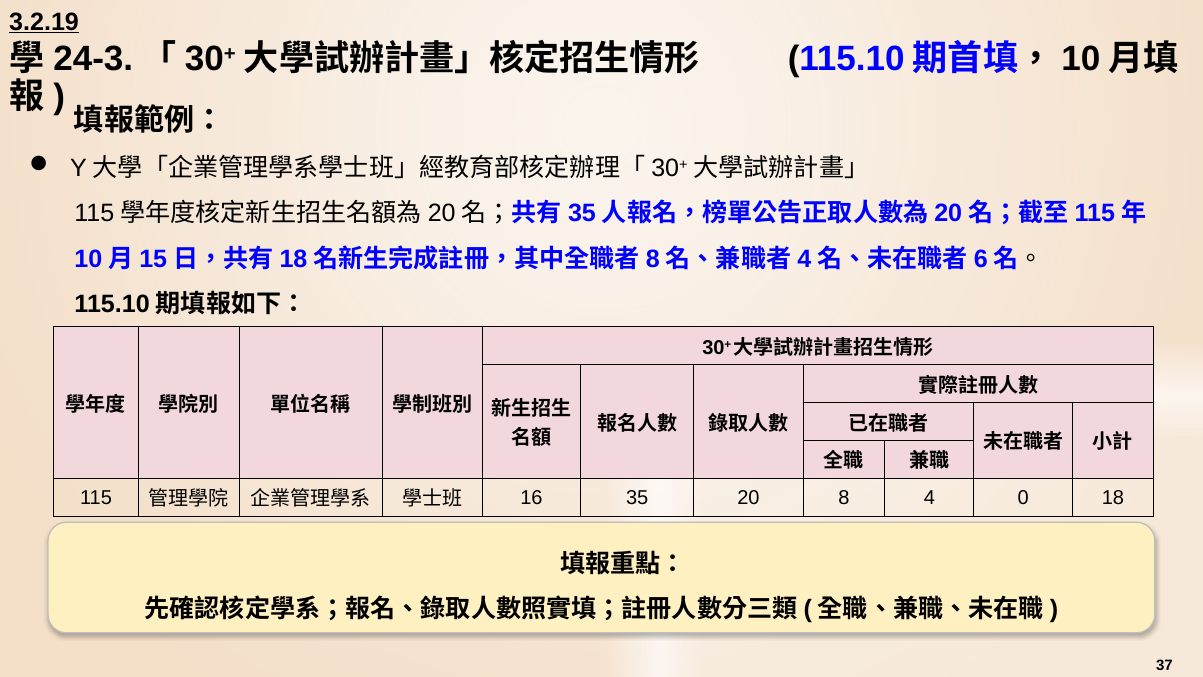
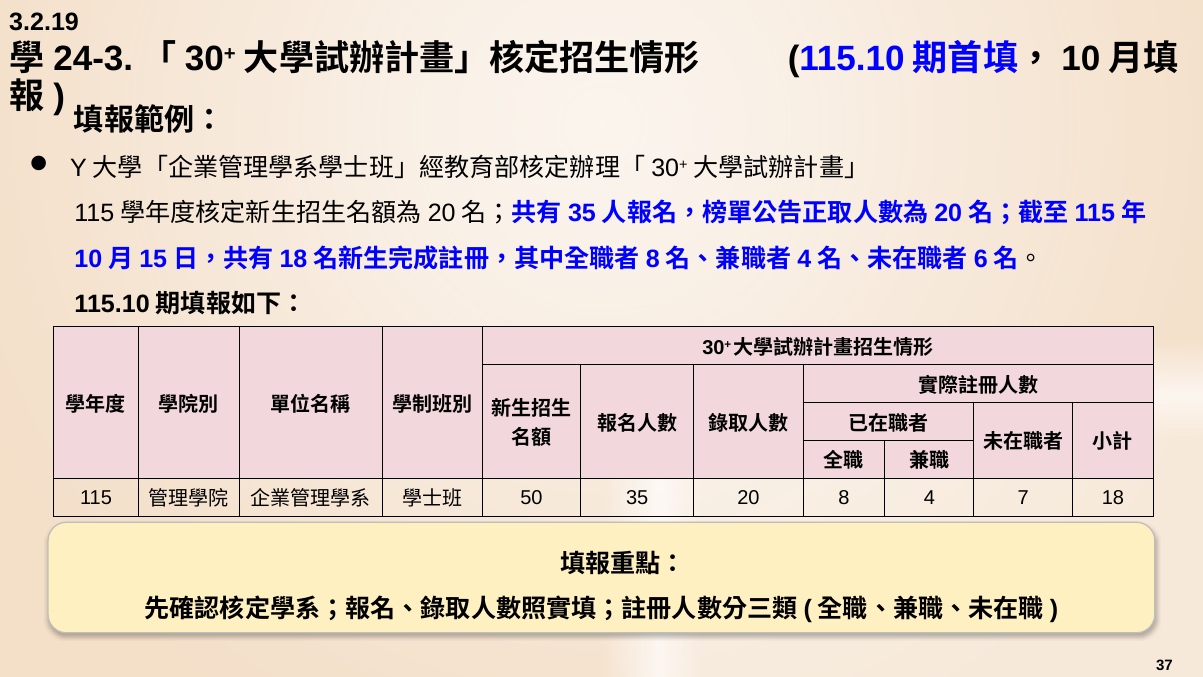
3.2.19 underline: present -> none
16: 16 -> 50
0: 0 -> 7
